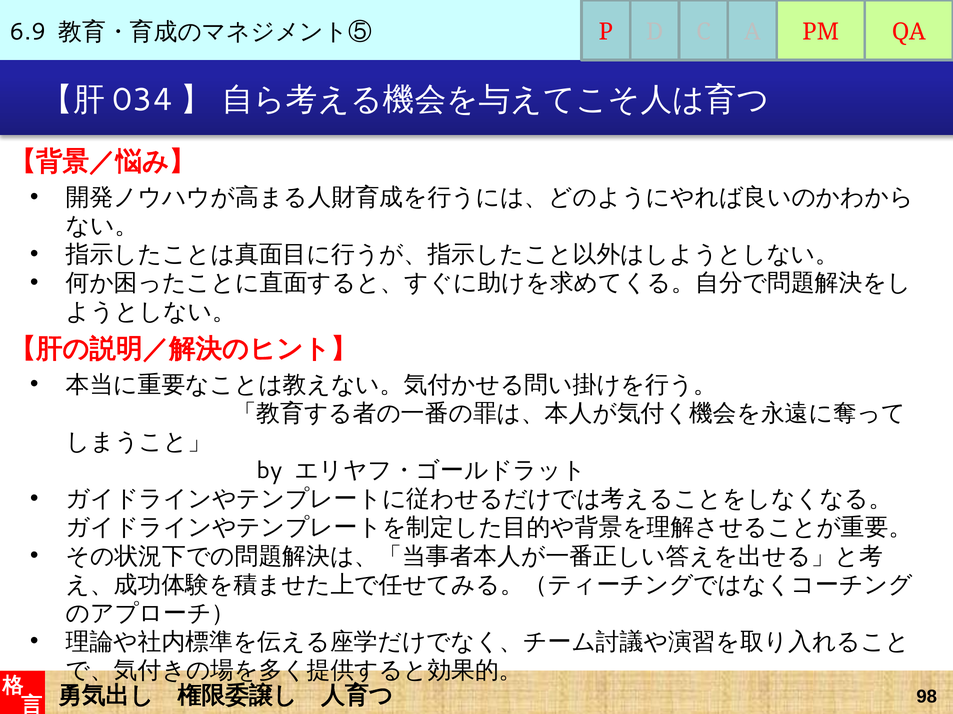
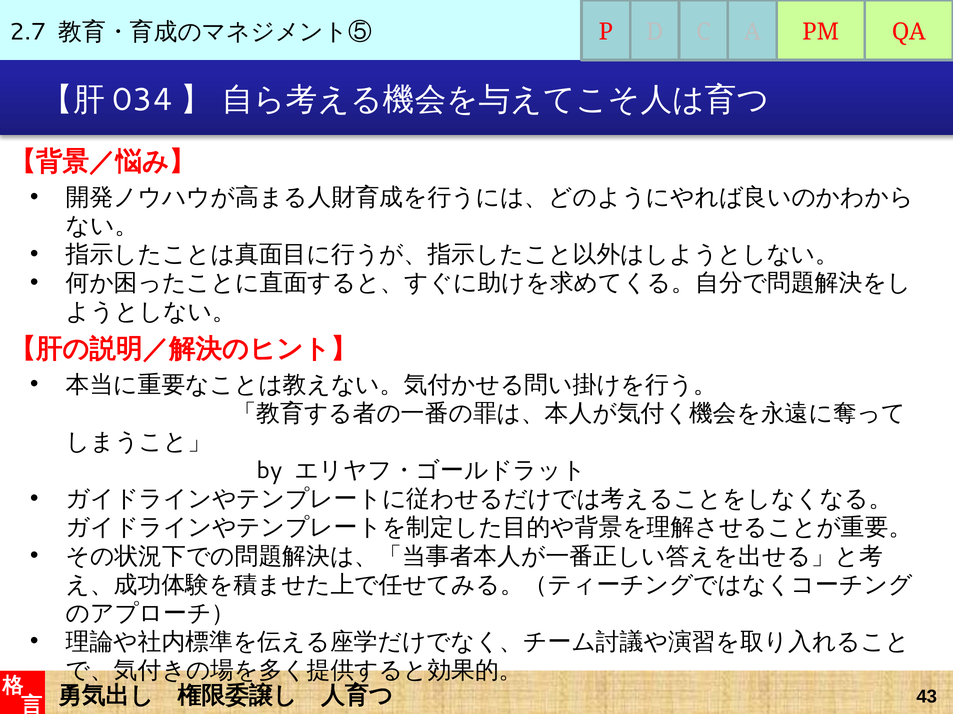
6.9: 6.9 -> 2.7
98: 98 -> 43
